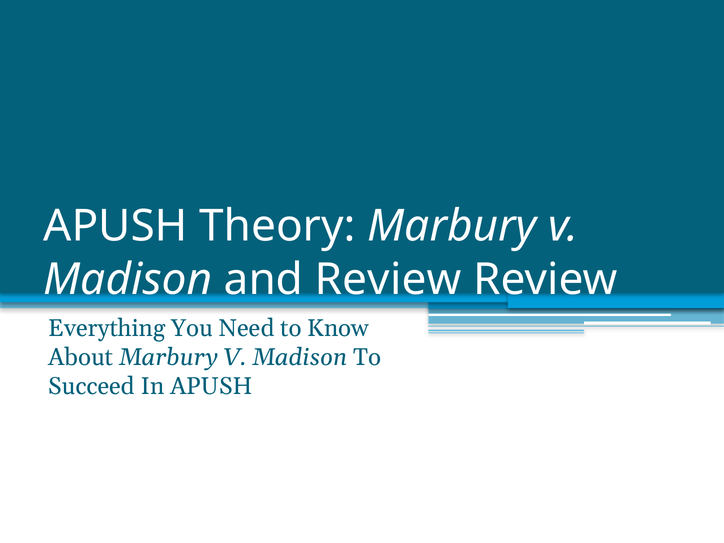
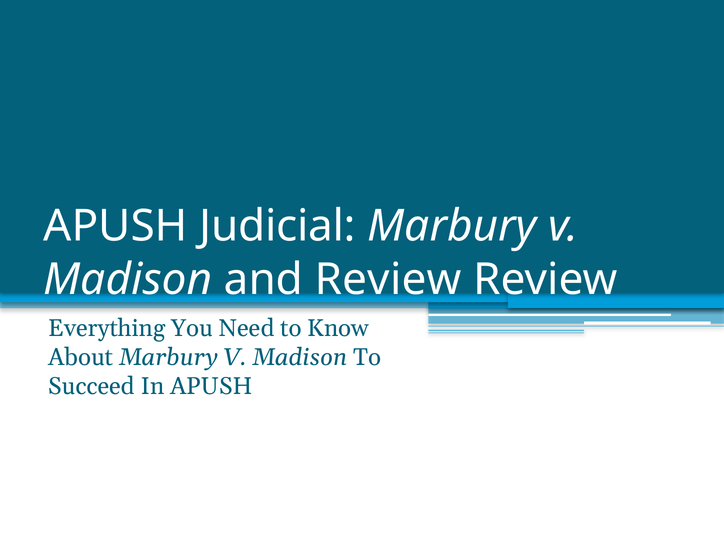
Theory: Theory -> Judicial
